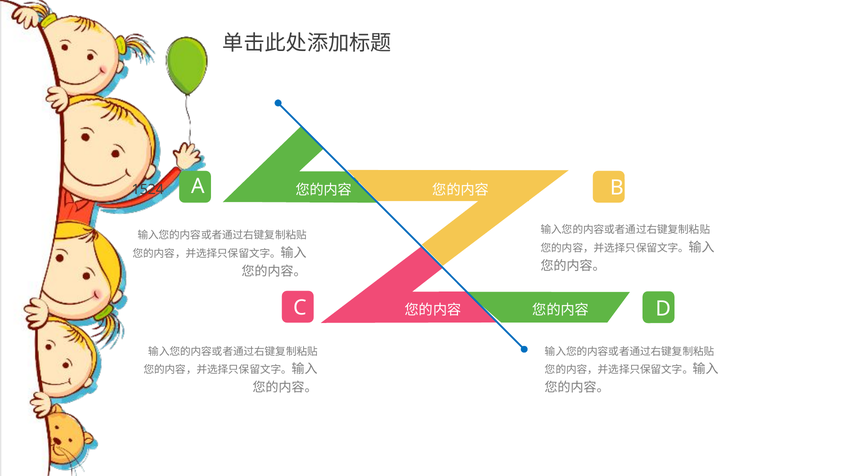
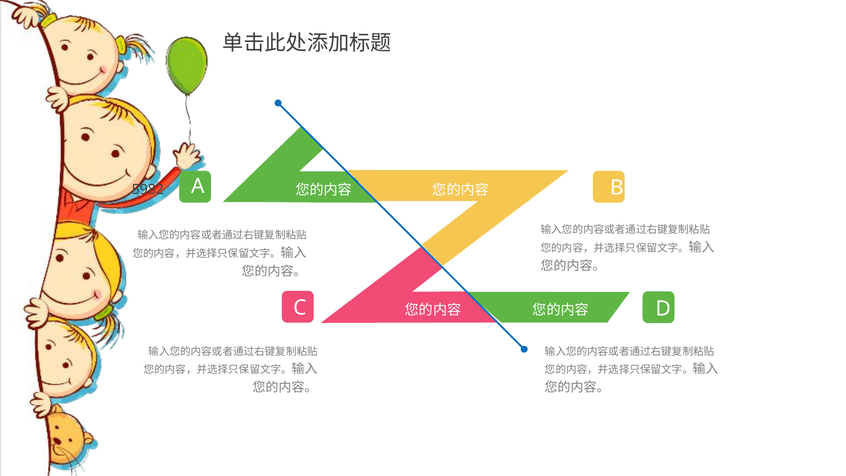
1524: 1524 -> 5982
